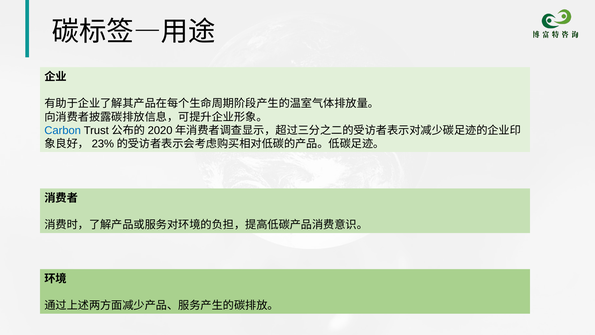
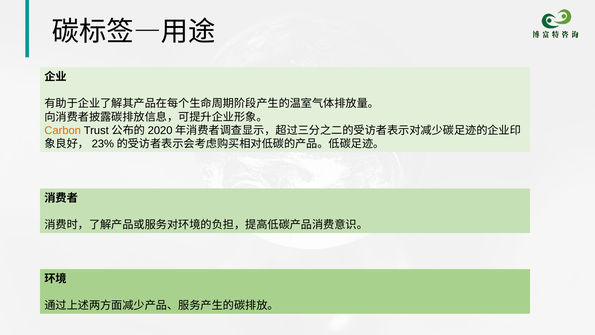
Carbon colour: blue -> orange
